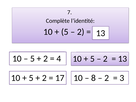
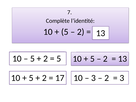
4 at (59, 59): 4 -> 5
8 at (94, 78): 8 -> 3
